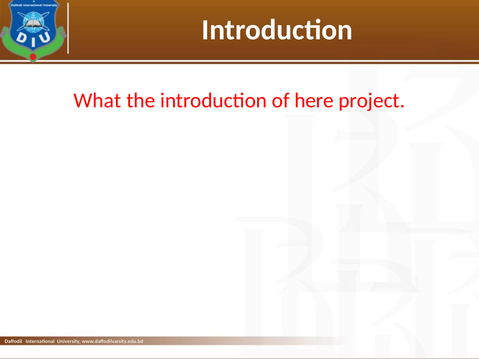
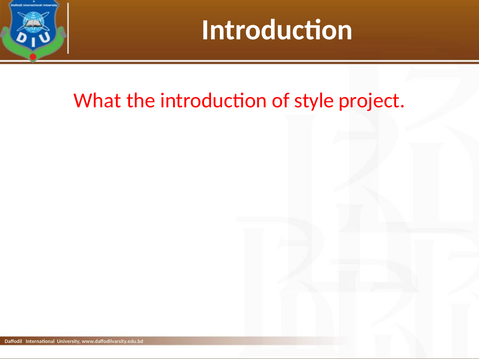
here: here -> style
